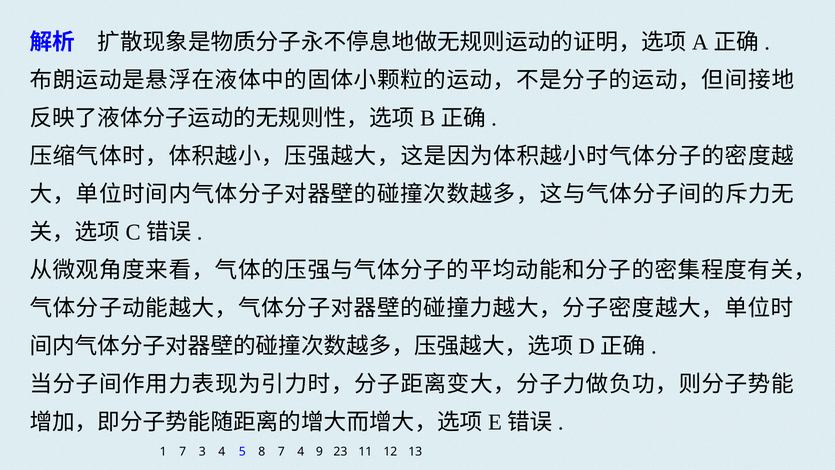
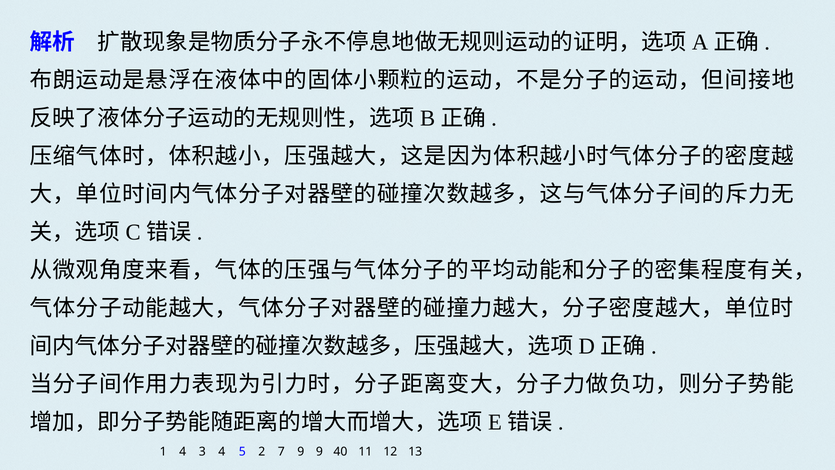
1 7: 7 -> 4
8: 8 -> 2
7 4: 4 -> 9
23: 23 -> 40
